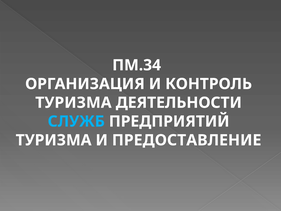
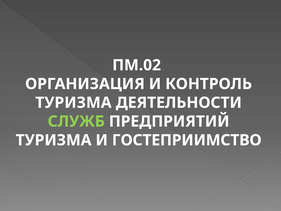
ПМ.34: ПМ.34 -> ПМ.02
СЛУЖБ colour: light blue -> light green
ПРЕДОСТАВЛЕНИЕ: ПРЕДОСТАВЛЕНИЕ -> ГОСТЕПРИИМСТВО
